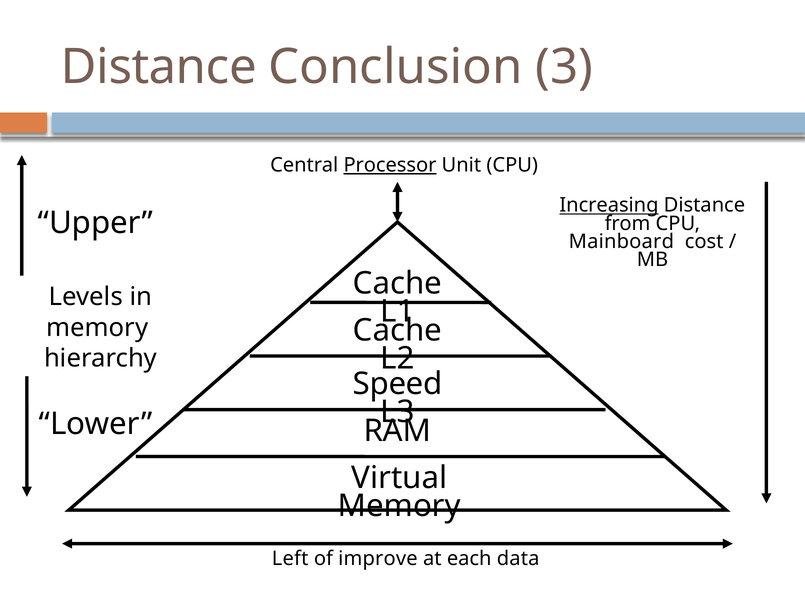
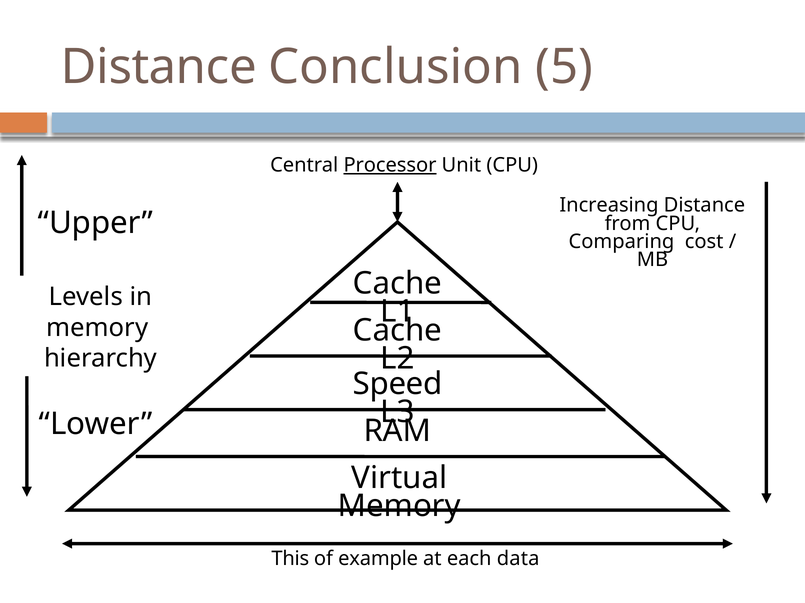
3: 3 -> 5
Increasing underline: present -> none
Mainboard: Mainboard -> Comparing
Left: Left -> This
improve: improve -> example
